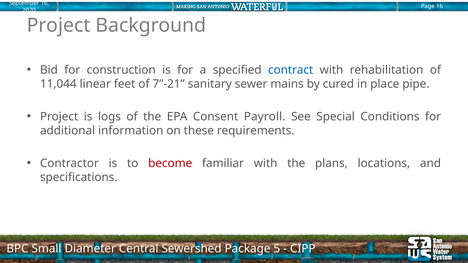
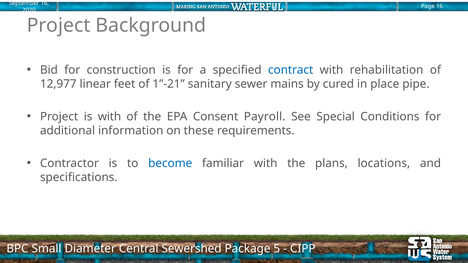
11,044: 11,044 -> 12,977
7”-21: 7”-21 -> 1”-21
is logs: logs -> with
become colour: red -> blue
